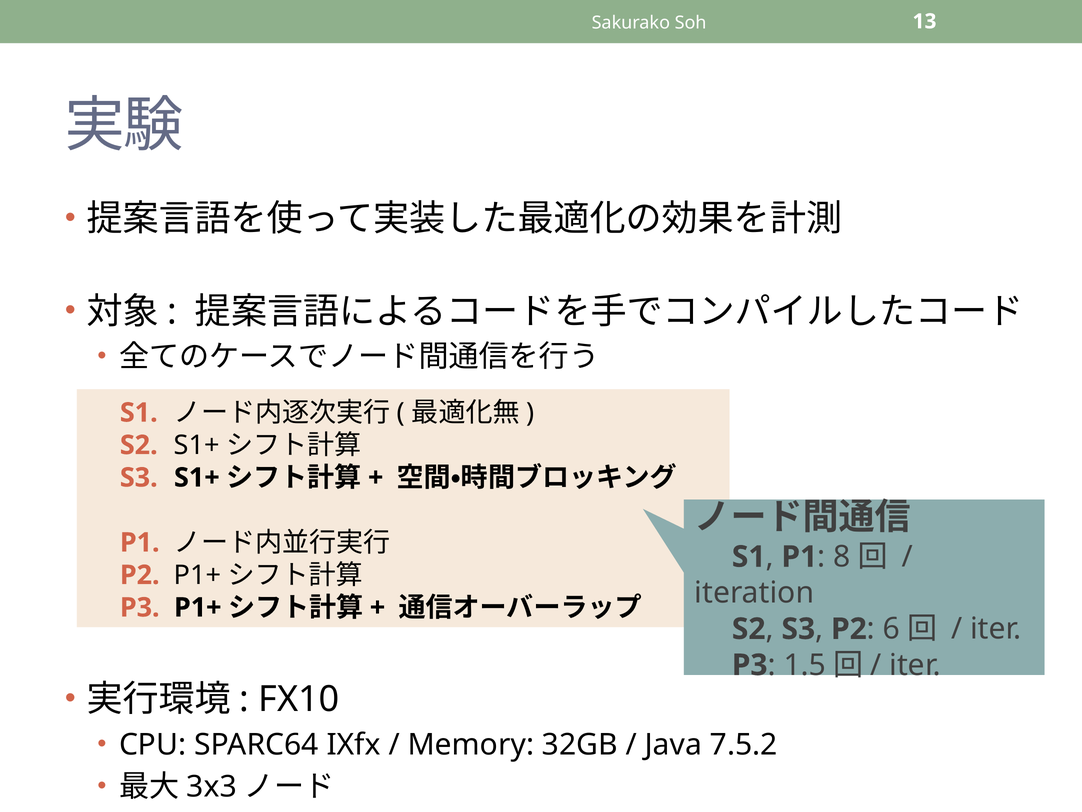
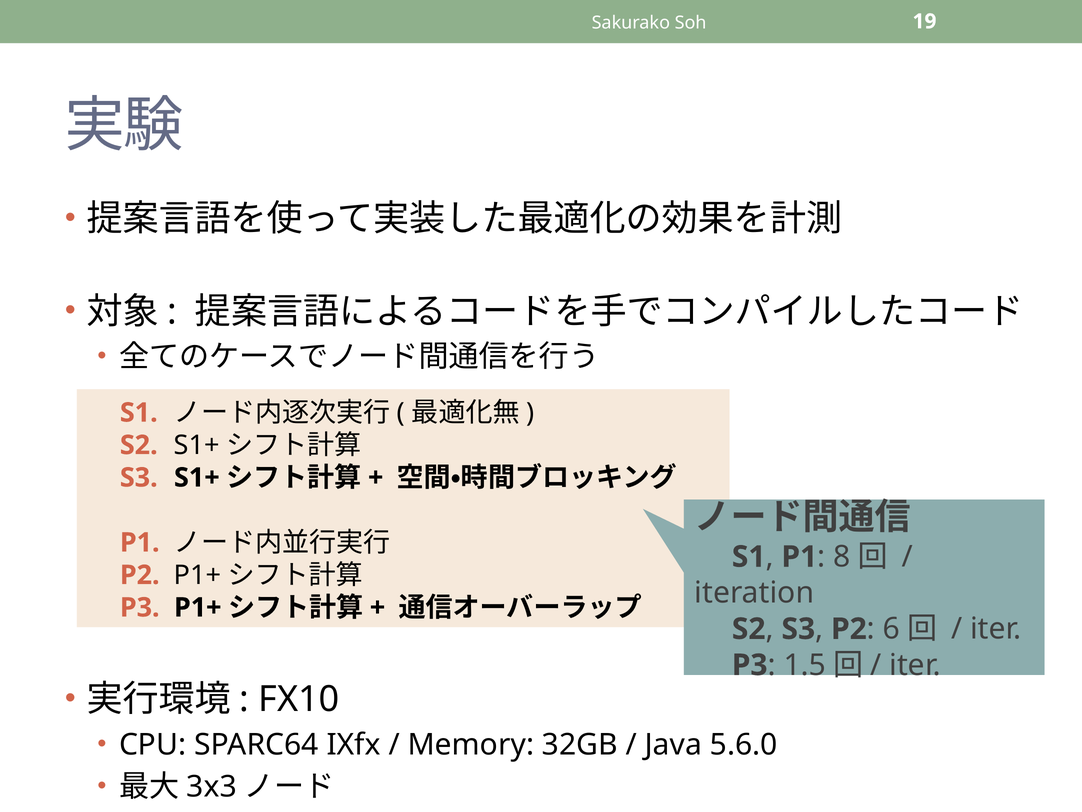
13: 13 -> 19
7.5.2: 7.5.2 -> 5.6.0
